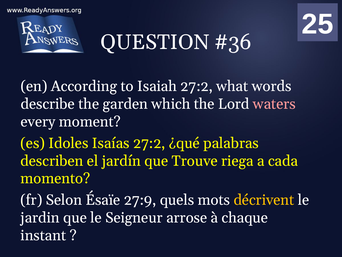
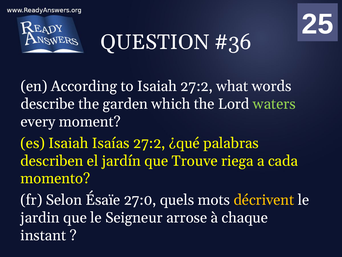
waters colour: pink -> light green
es Idoles: Idoles -> Isaiah
27:9: 27:9 -> 27:0
